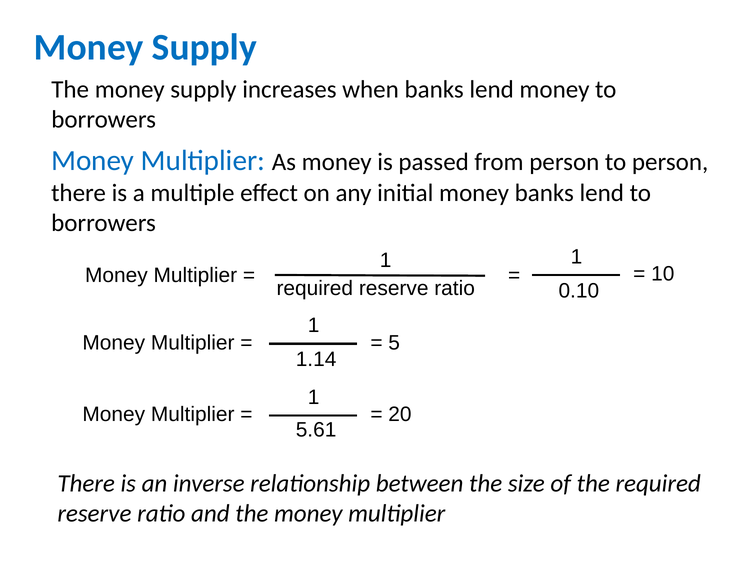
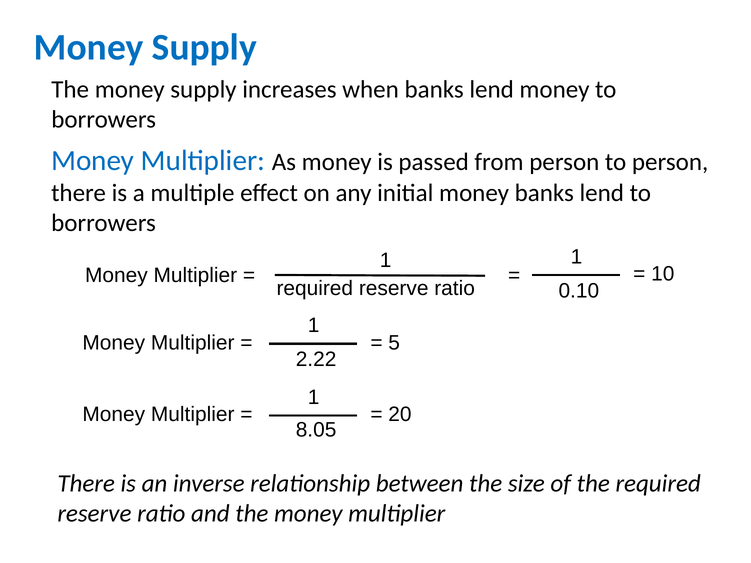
1.14: 1.14 -> 2.22
5.61: 5.61 -> 8.05
